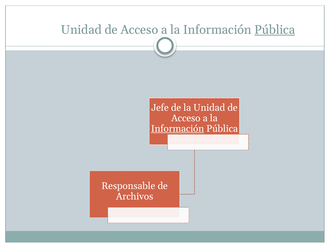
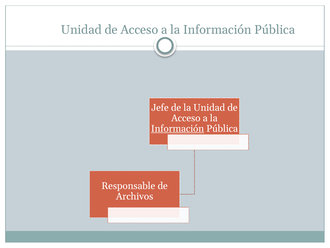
Pública at (275, 30) underline: present -> none
